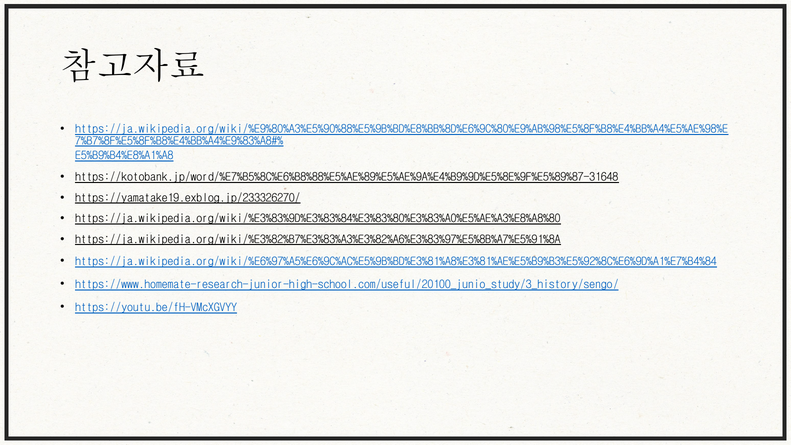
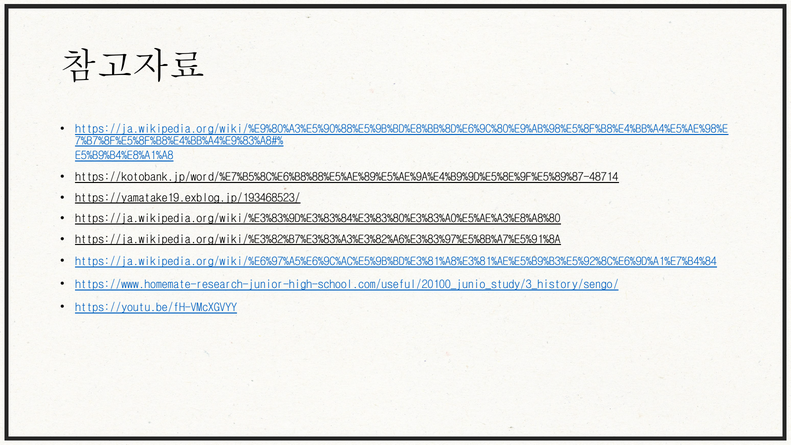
https://kotobank.jp/word/%E7%B5%8C%E6%B8%88%E5%AE%89%E5%AE%9A%E4%B9%9D%E5%8E%9F%E5%89%87-31648: https://kotobank.jp/word/%E7%B5%8C%E6%B8%88%E5%AE%89%E5%AE%9A%E4%B9%9D%E5%8E%9F%E5%89%87-31648 -> https://kotobank.jp/word/%E7%B5%8C%E6%B8%88%E5%AE%89%E5%AE%9A%E4%B9%9D%E5%8E%9F%E5%89%87-48714
https://yamatake19.exblog.jp/233326270/: https://yamatake19.exblog.jp/233326270/ -> https://yamatake19.exblog.jp/193468523/
